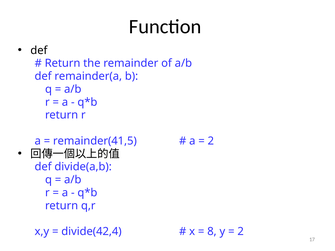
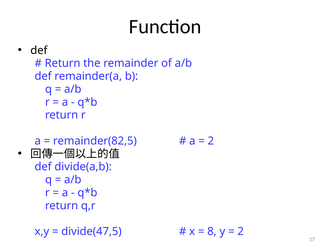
remainder(41,5: remainder(41,5 -> remainder(82,5
divide(42,4: divide(42,4 -> divide(47,5
